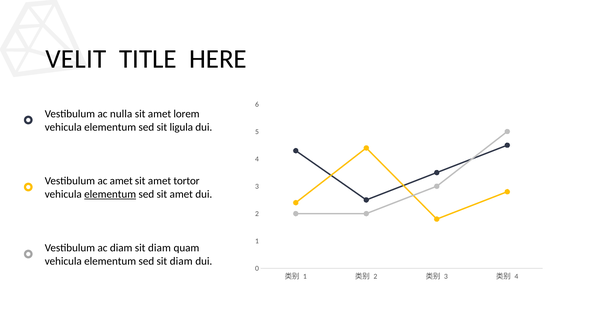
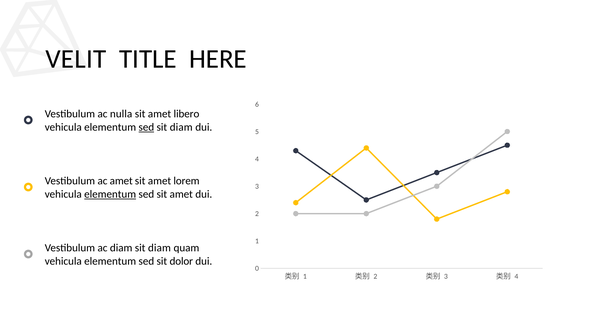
lorem: lorem -> libero
sed at (146, 127) underline: none -> present
ligula at (181, 127): ligula -> diam
tortor: tortor -> lorem
sed sit diam: diam -> dolor
